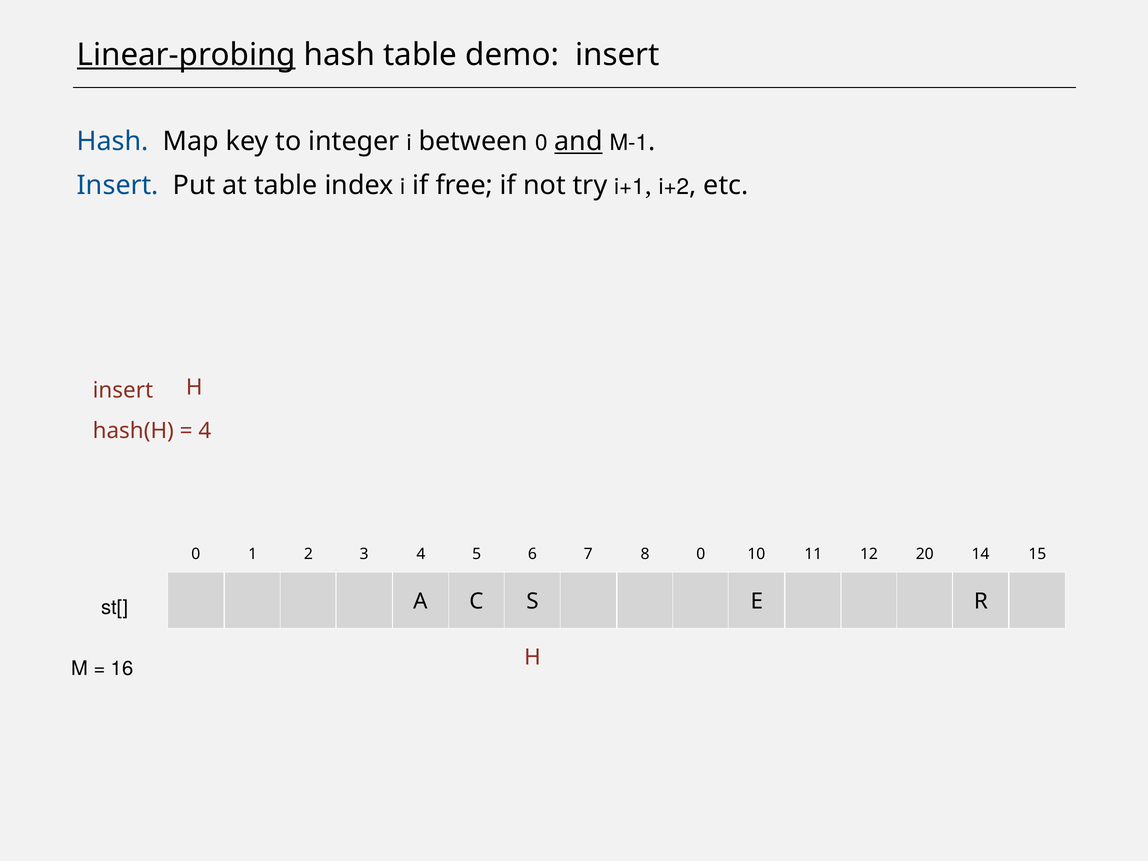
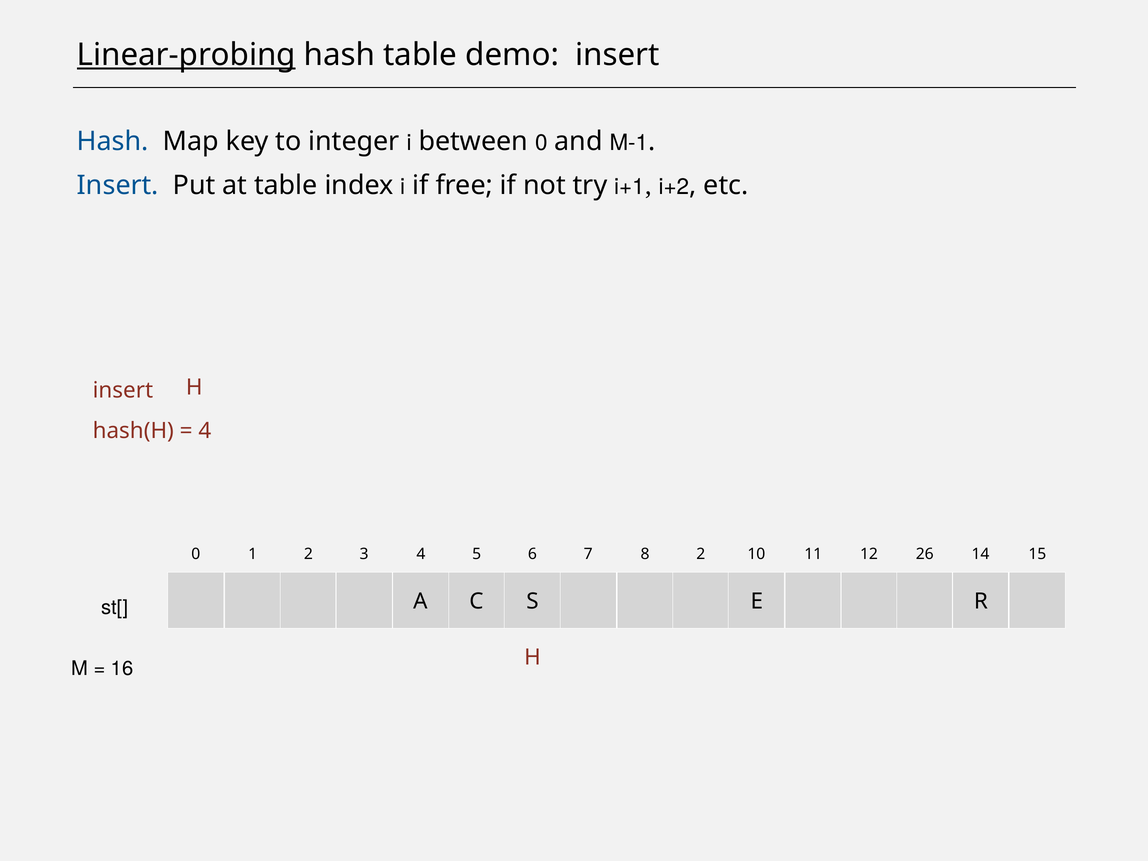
and underline: present -> none
8 0: 0 -> 2
20: 20 -> 26
